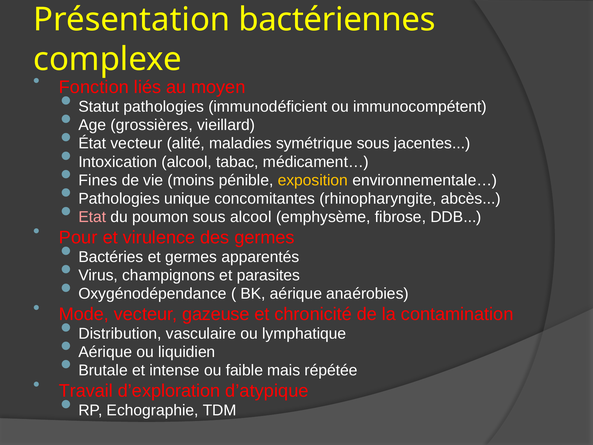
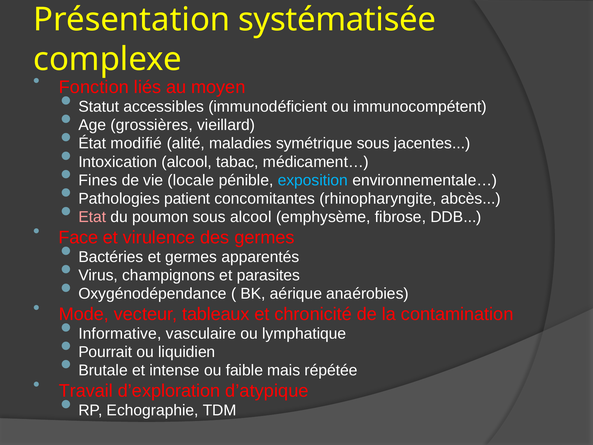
bactériennes: bactériennes -> systématisée
Statut pathologies: pathologies -> accessibles
État vecteur: vecteur -> modifié
moins: moins -> locale
exposition colour: yellow -> light blue
unique: unique -> patient
Pour: Pour -> Face
gazeuse: gazeuse -> tableaux
Distribution: Distribution -> Informative
Aérique at (105, 352): Aérique -> Pourrait
